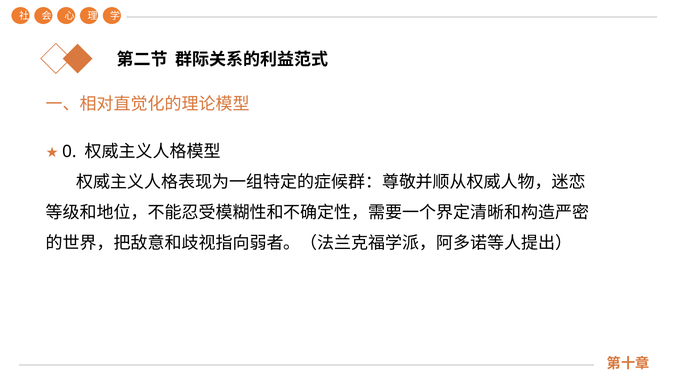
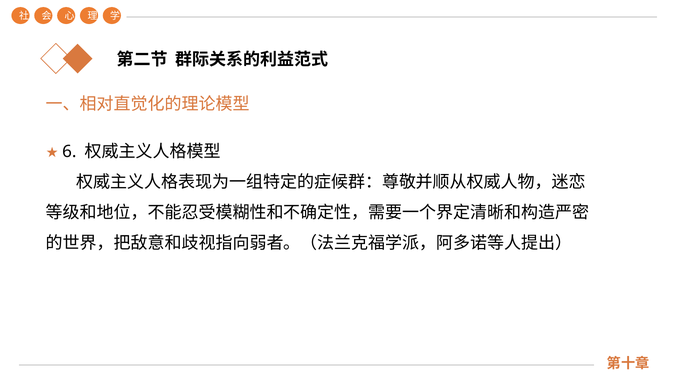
0: 0 -> 6
